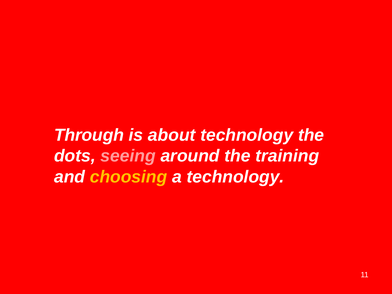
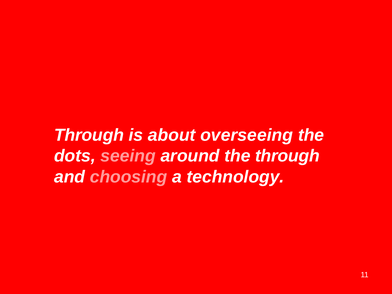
about technology: technology -> overseeing
the training: training -> through
choosing colour: yellow -> pink
